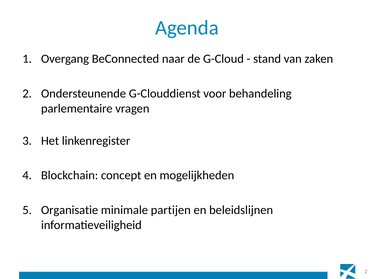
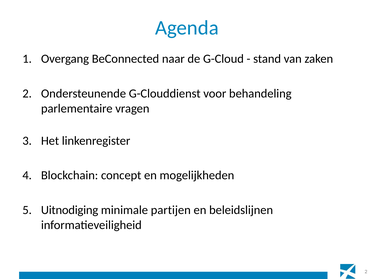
Organisatie: Organisatie -> Uitnodiging
